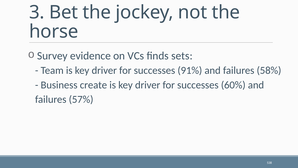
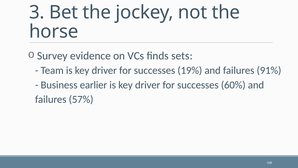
91%: 91% -> 19%
58%: 58% -> 91%
create: create -> earlier
